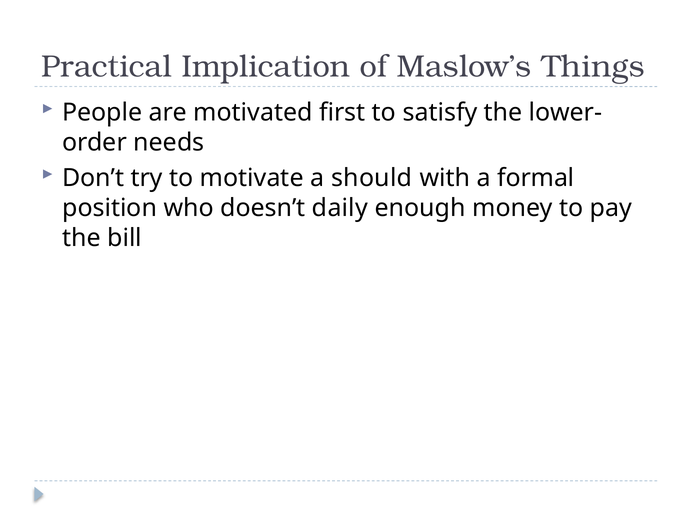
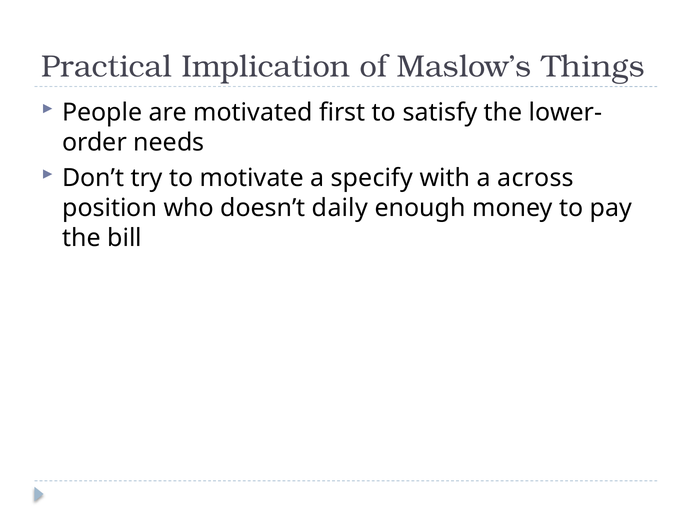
should: should -> specify
formal: formal -> across
